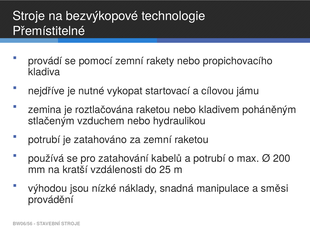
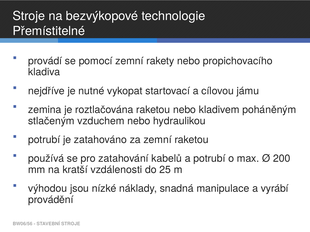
směsi: směsi -> vyrábí
